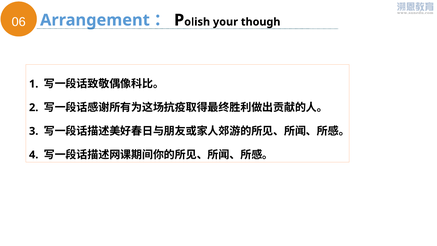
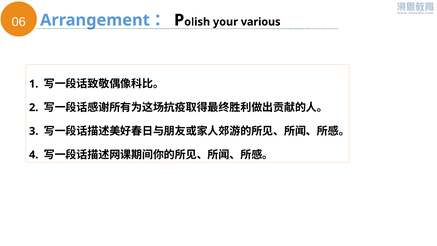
though: though -> various
